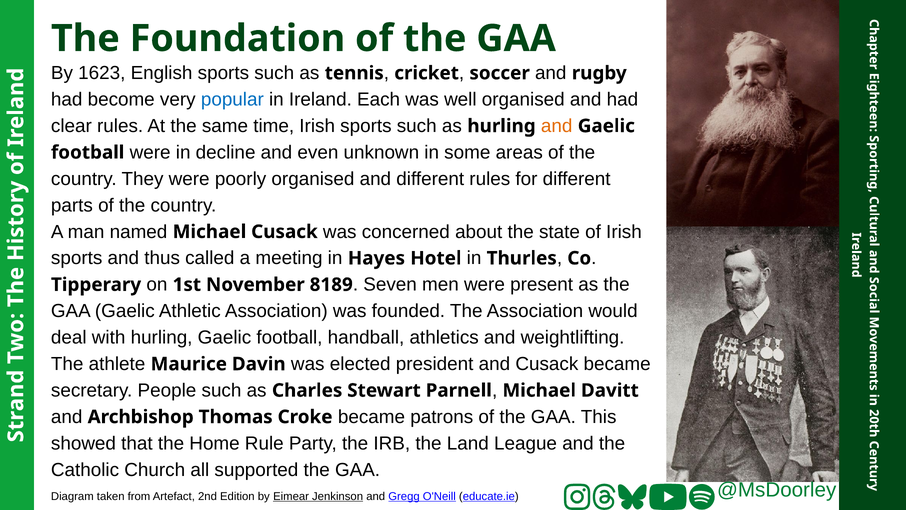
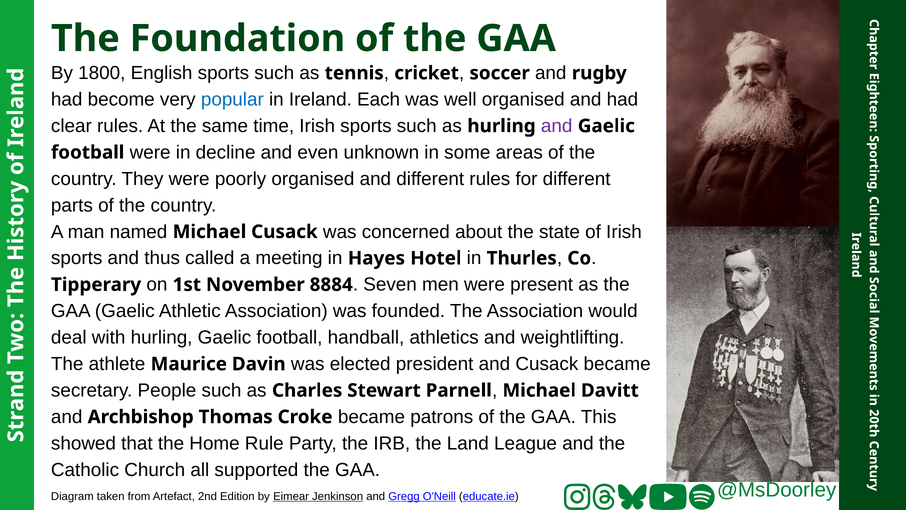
1623: 1623 -> 1800
and at (557, 126) colour: orange -> purple
8189: 8189 -> 8884
